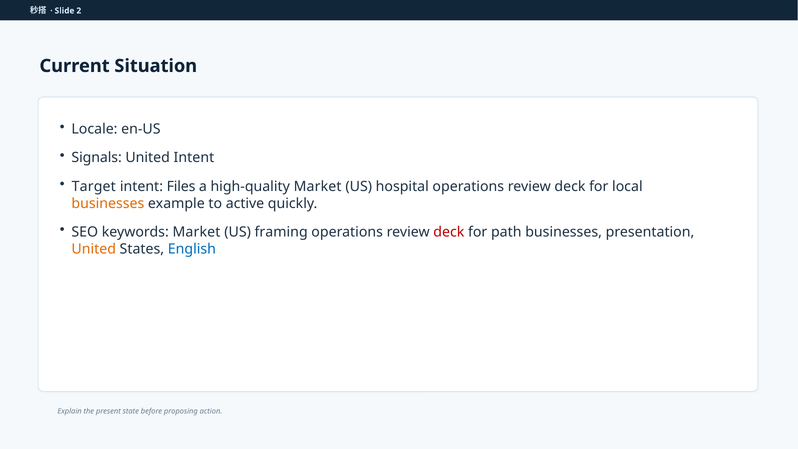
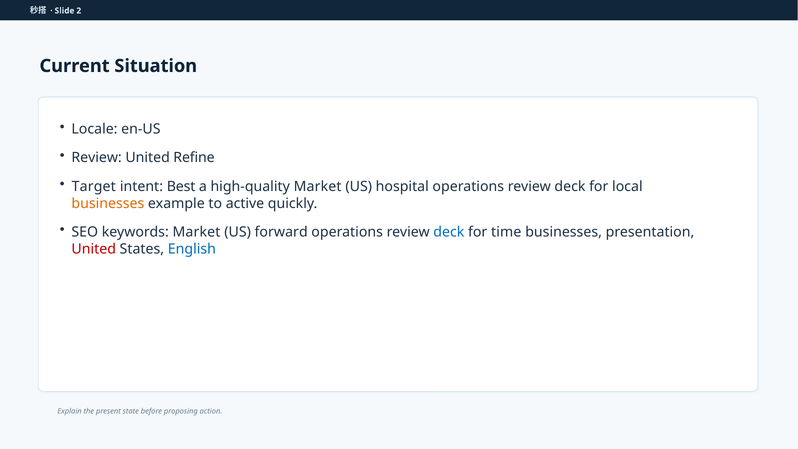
Signals at (97, 158): Signals -> Review
United Intent: Intent -> Refine
Files: Files -> Best
framing: framing -> forward
deck at (449, 232) colour: red -> blue
path: path -> time
United at (94, 249) colour: orange -> red
